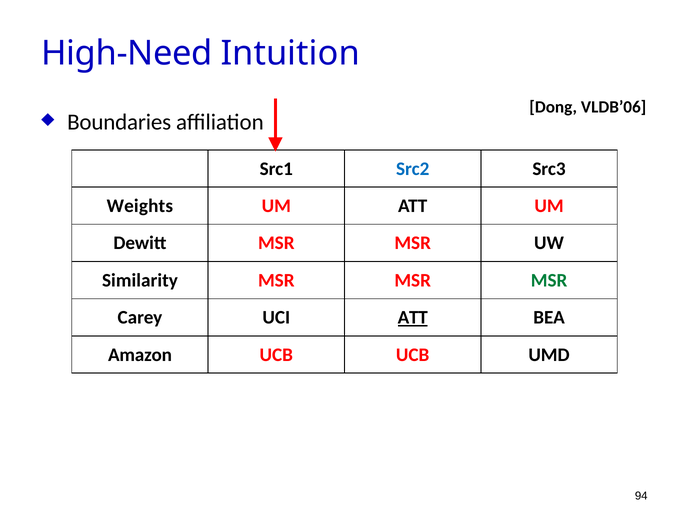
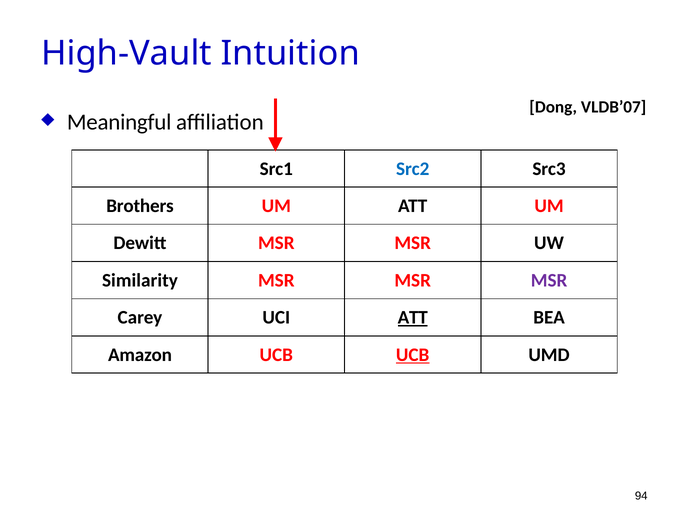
High-Need: High-Need -> High-Vault
VLDB’06: VLDB’06 -> VLDB’07
Boundaries: Boundaries -> Meaningful
Weights: Weights -> Brothers
MSR at (549, 280) colour: green -> purple
UCB at (413, 355) underline: none -> present
